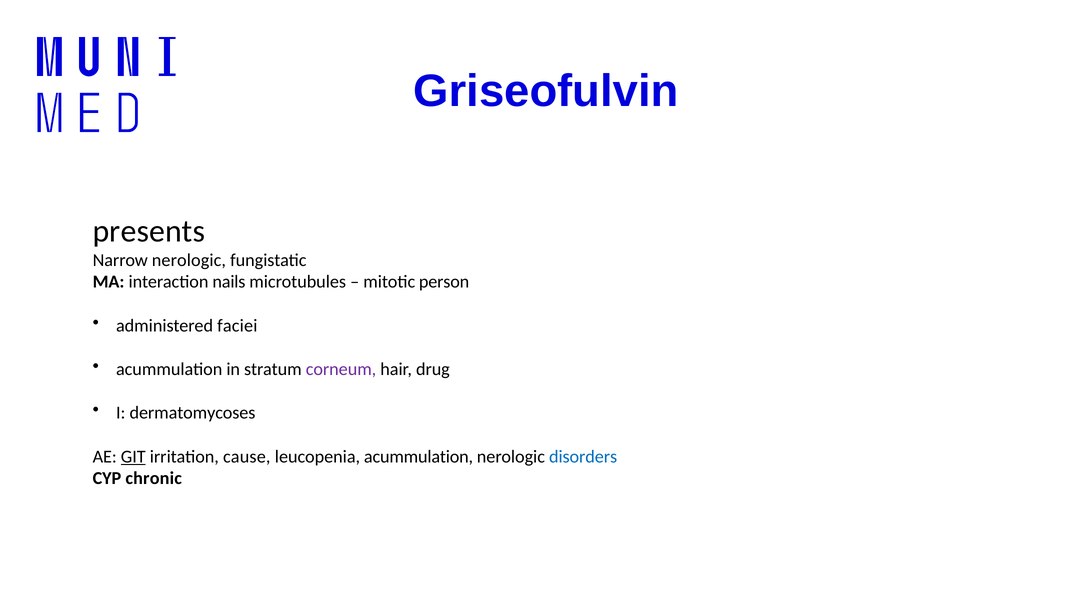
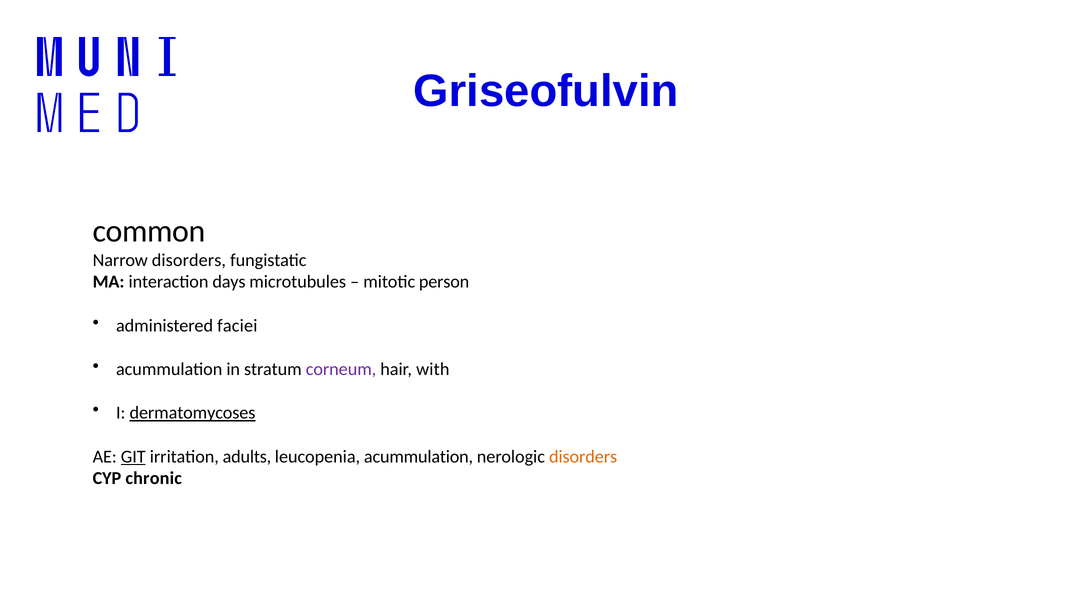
presents: presents -> common
Narrow nerologic: nerologic -> disorders
nails: nails -> days
drug: drug -> with
dermatomycoses underline: none -> present
cause: cause -> adults
disorders at (583, 457) colour: blue -> orange
